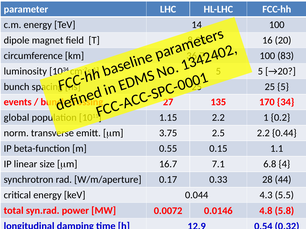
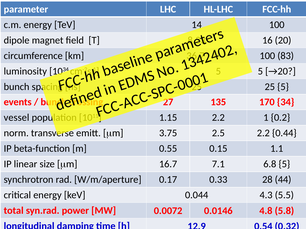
global: global -> vessel
6.8 4: 4 -> 5
